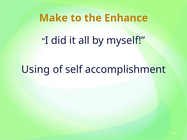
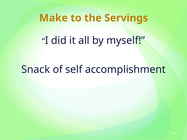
Enhance: Enhance -> Servings
Using: Using -> Snack
